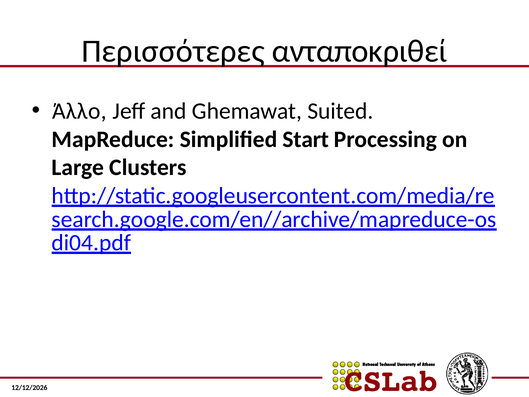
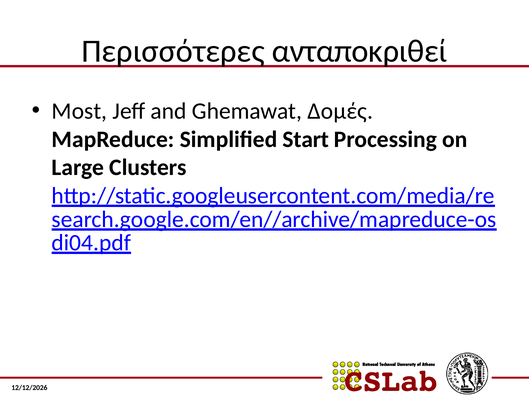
Άλλο: Άλλο -> Most
Suited: Suited -> Δομές
